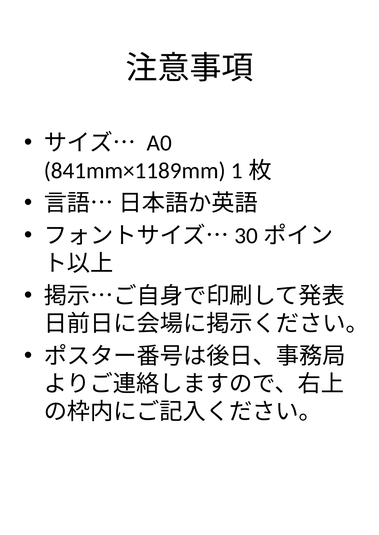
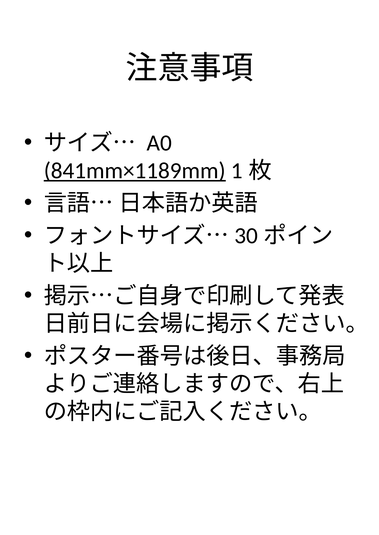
841mm×1189mm underline: none -> present
